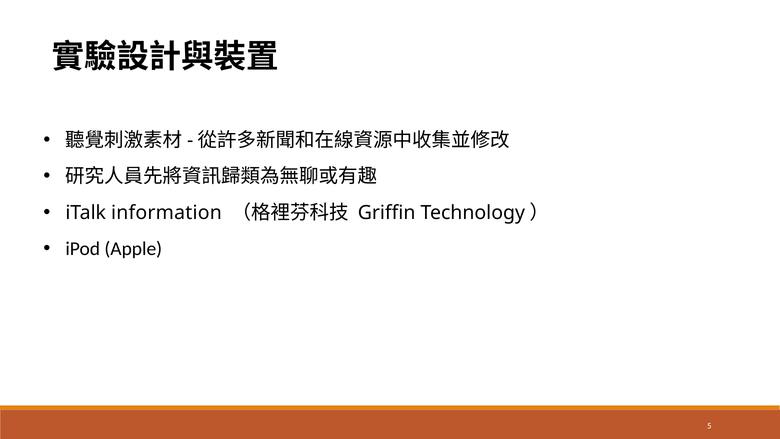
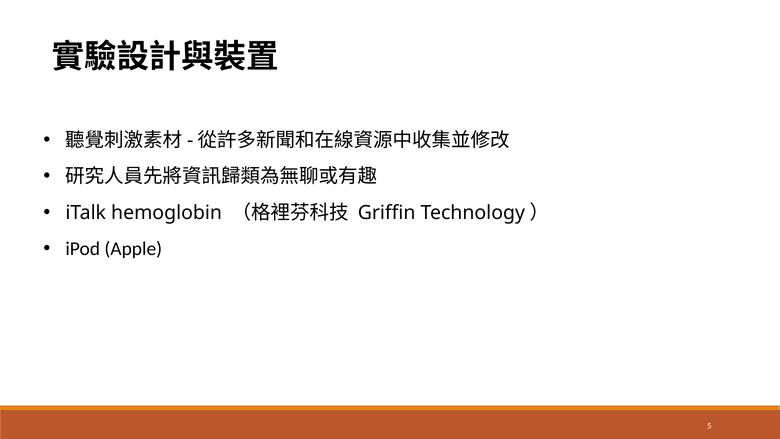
information: information -> hemoglobin
